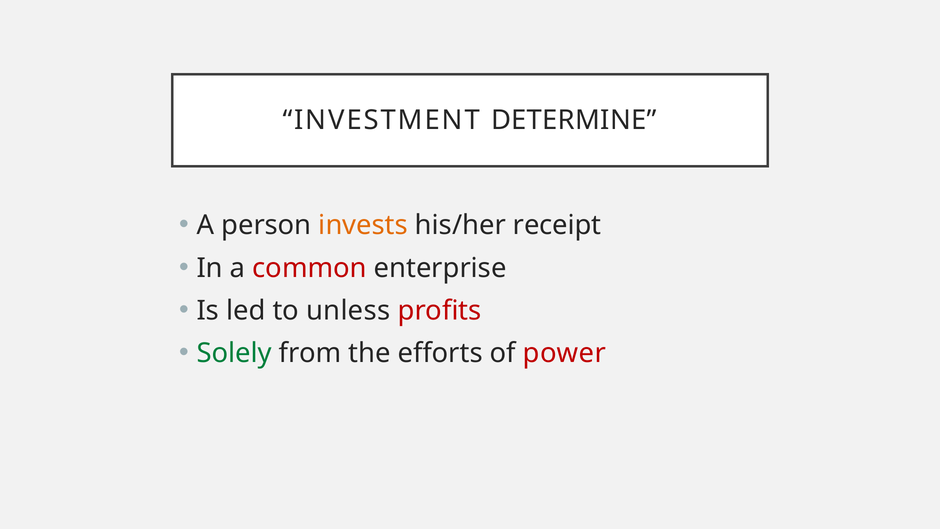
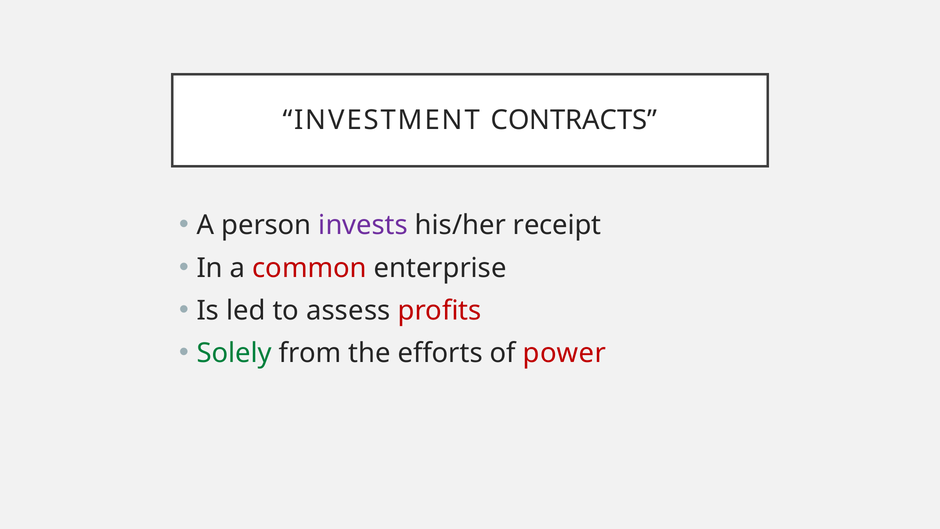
DETERMINE: DETERMINE -> CONTRACTS
invests colour: orange -> purple
unless: unless -> assess
